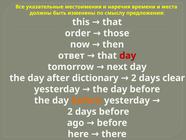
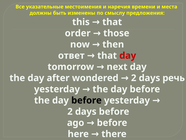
dictionary: dictionary -> wondered
clear: clear -> речь
before at (86, 100) colour: orange -> black
